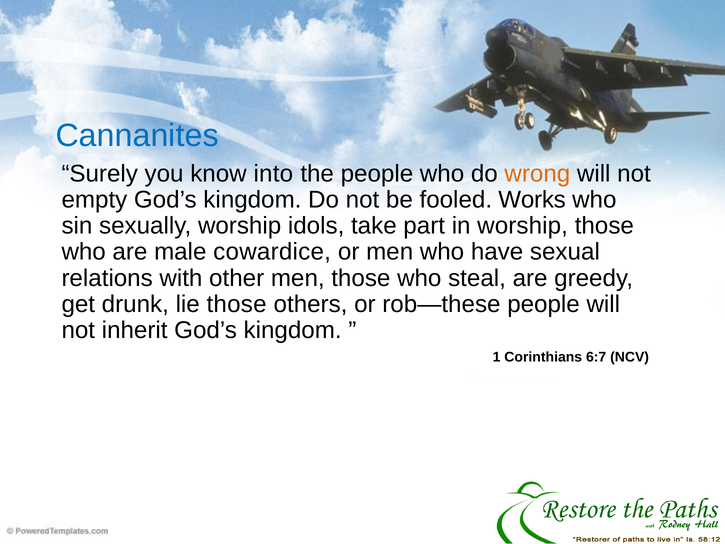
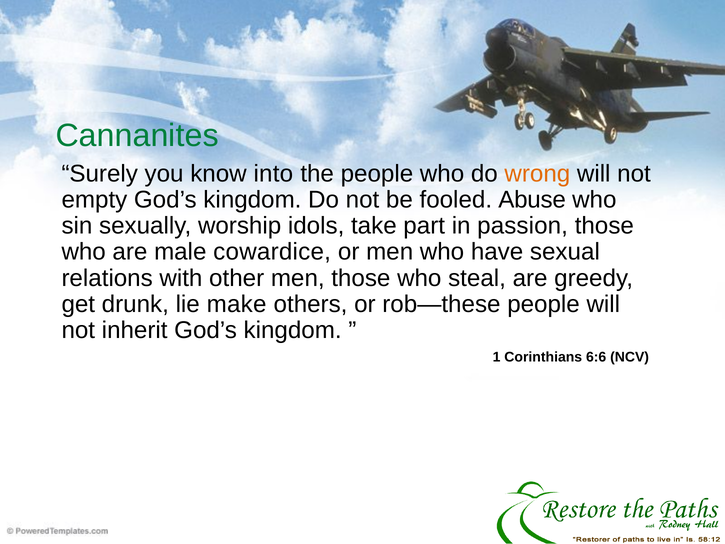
Cannanites colour: blue -> green
Works: Works -> Abuse
in worship: worship -> passion
lie those: those -> make
6:7: 6:7 -> 6:6
